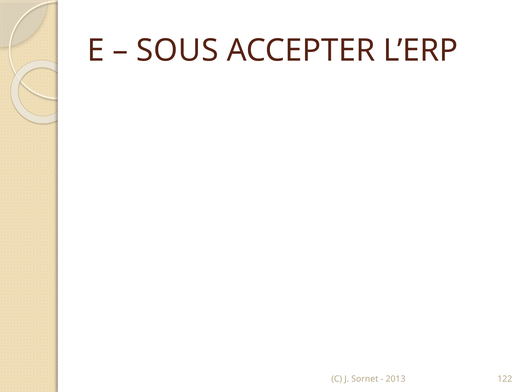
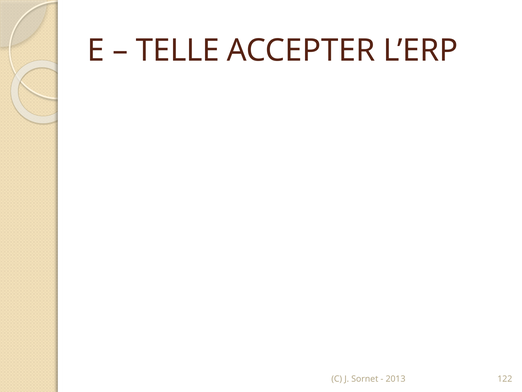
SOUS: SOUS -> TELLE
